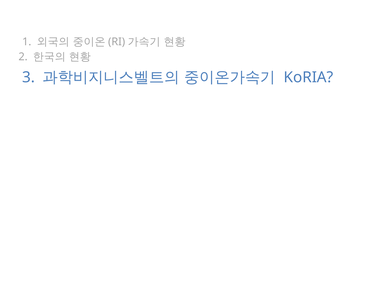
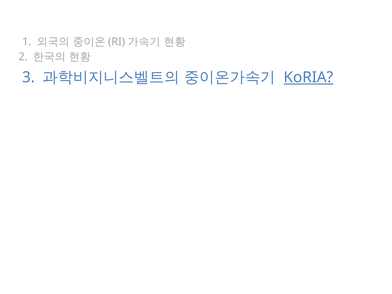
KoRIA underline: none -> present
